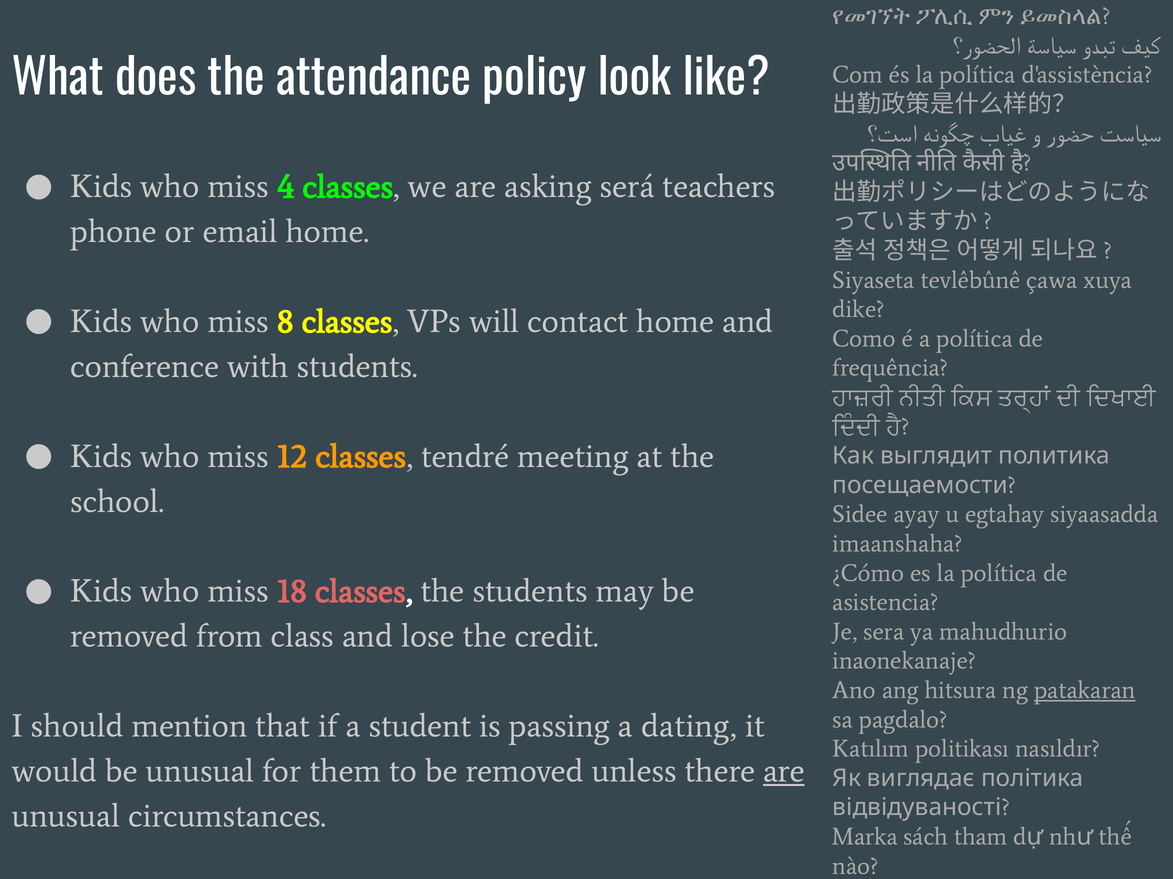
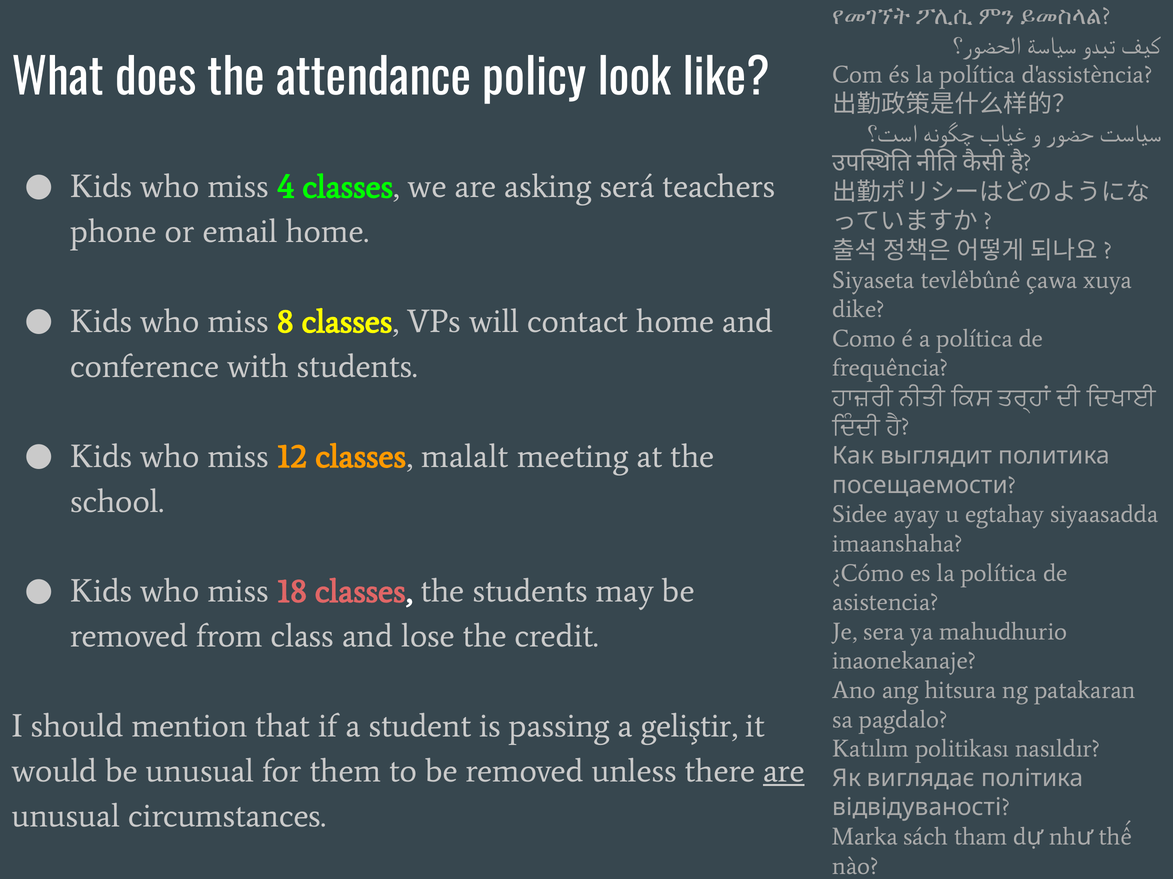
tendré: tendré -> malalt
patakaran underline: present -> none
dating: dating -> geliştir
